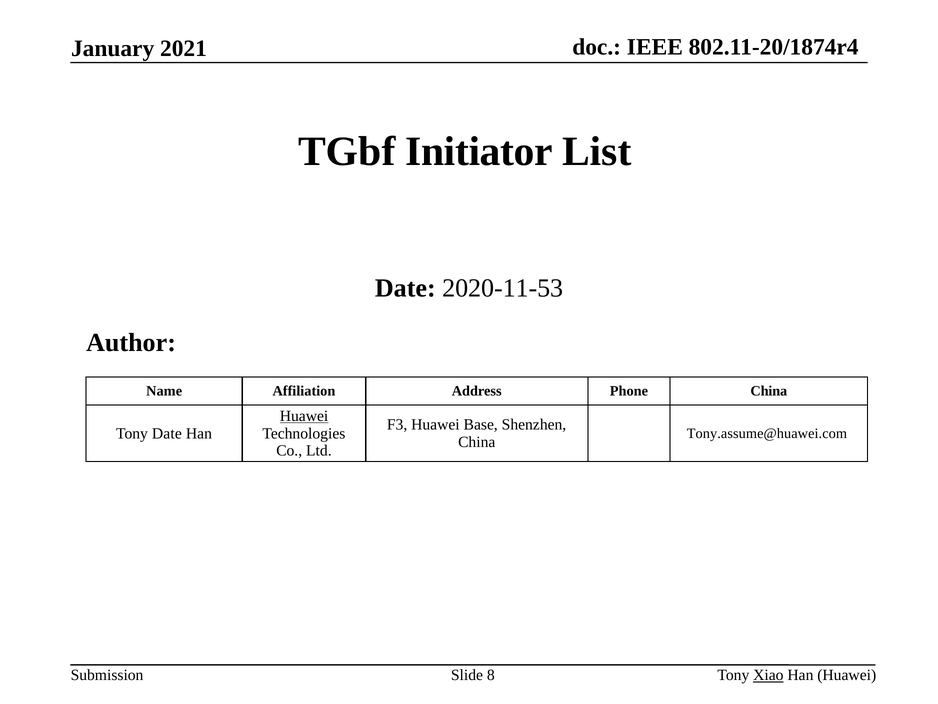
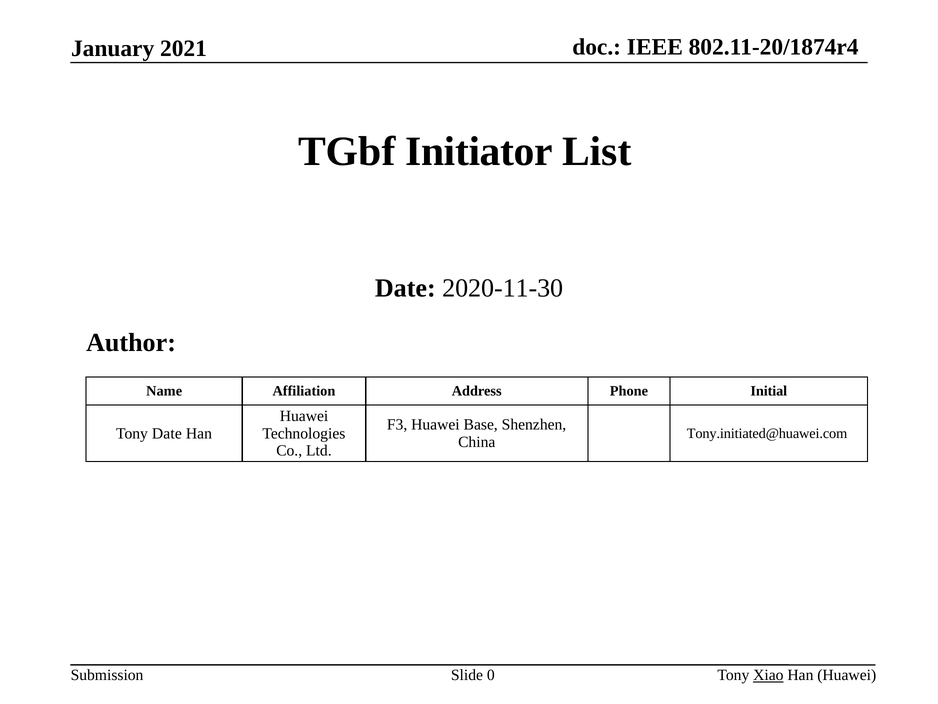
2020-11-53: 2020-11-53 -> 2020-11-30
Phone China: China -> Initial
Huawei at (304, 416) underline: present -> none
Tony.assume@huawei.com: Tony.assume@huawei.com -> Tony.initiated@huawei.com
8: 8 -> 0
